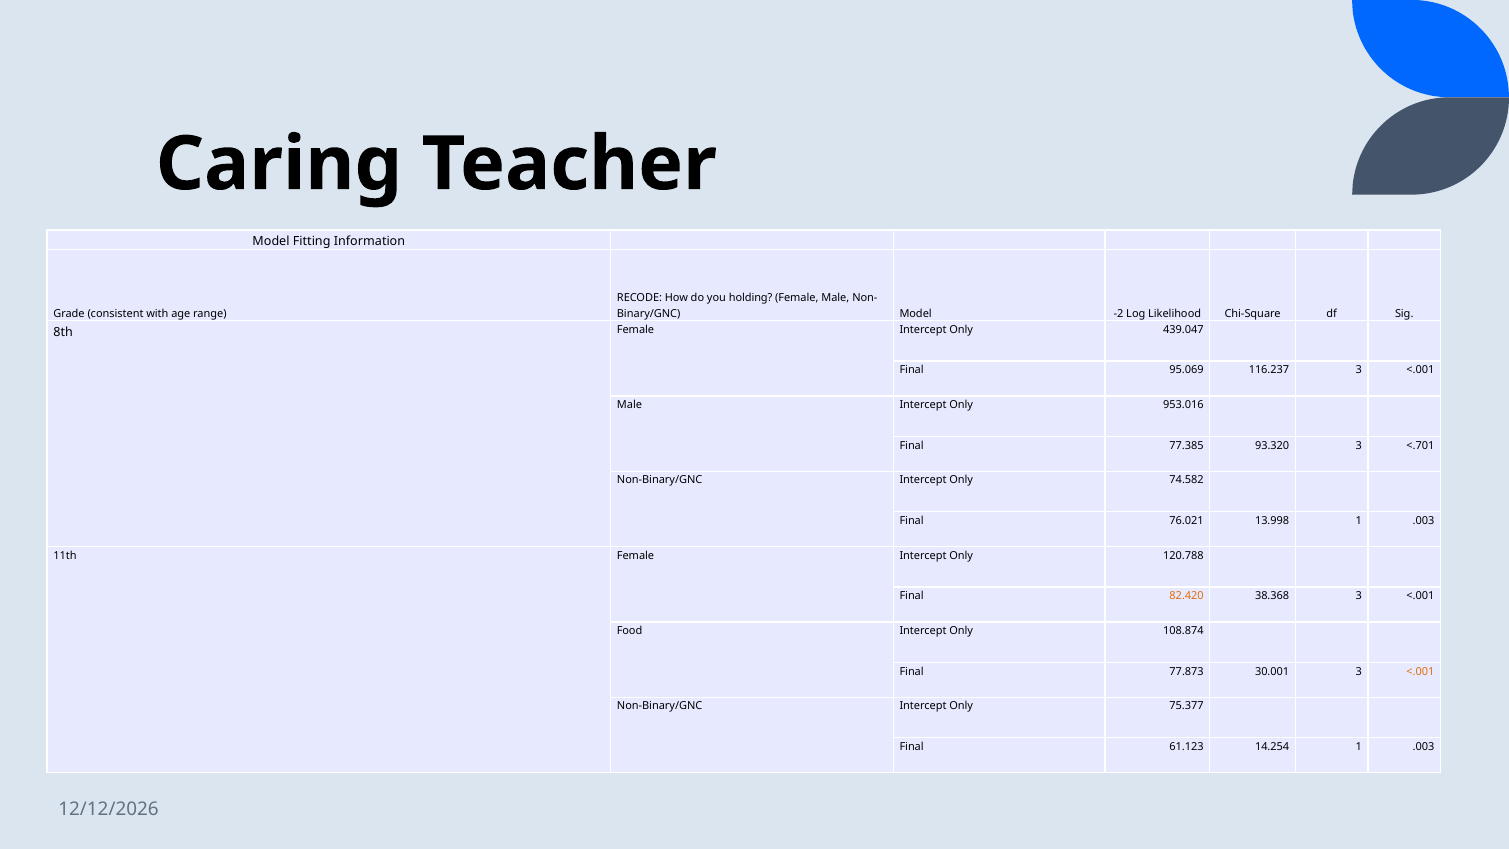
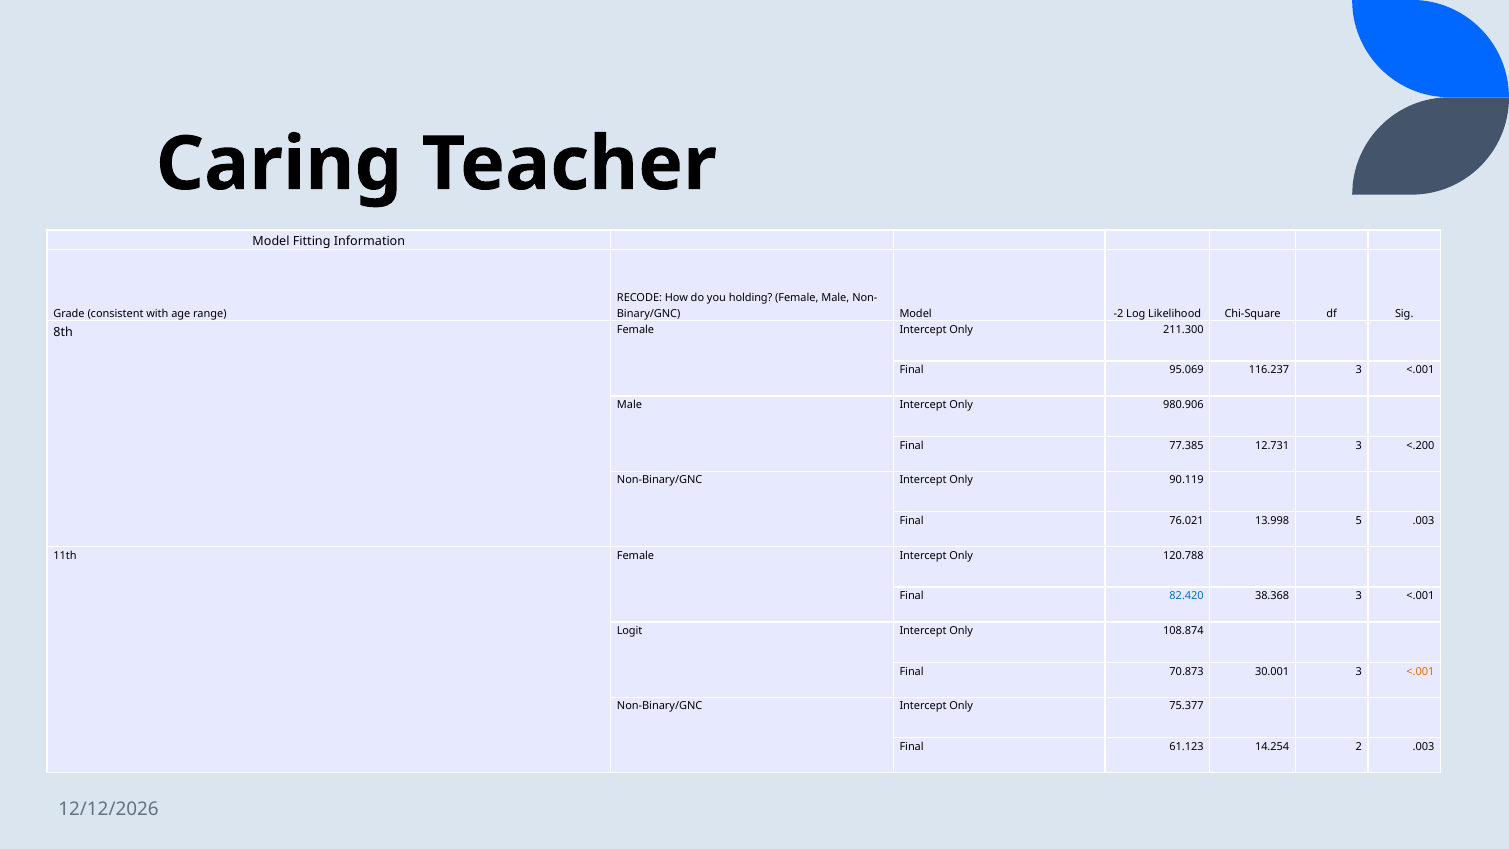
439.047: 439.047 -> 211.300
953.016: 953.016 -> 980.906
93.320: 93.320 -> 12.731
<.701: <.701 -> <.200
74.582: 74.582 -> 90.119
13.998 1: 1 -> 5
82.420 colour: orange -> blue
Food: Food -> Logit
77.873: 77.873 -> 70.873
14.254 1: 1 -> 2
